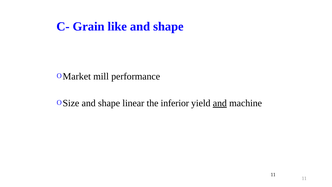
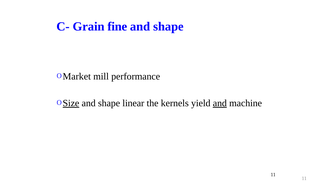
like: like -> fine
Size underline: none -> present
inferior: inferior -> kernels
